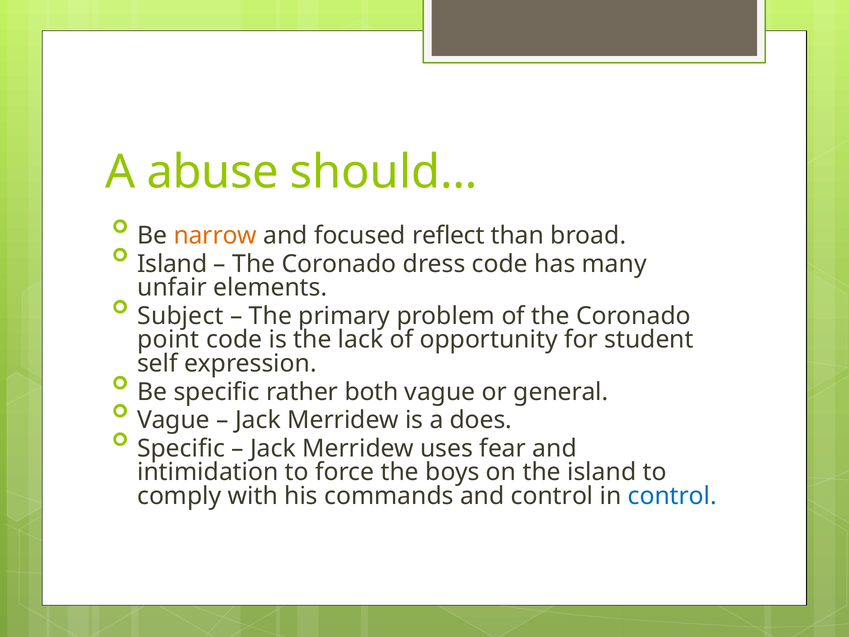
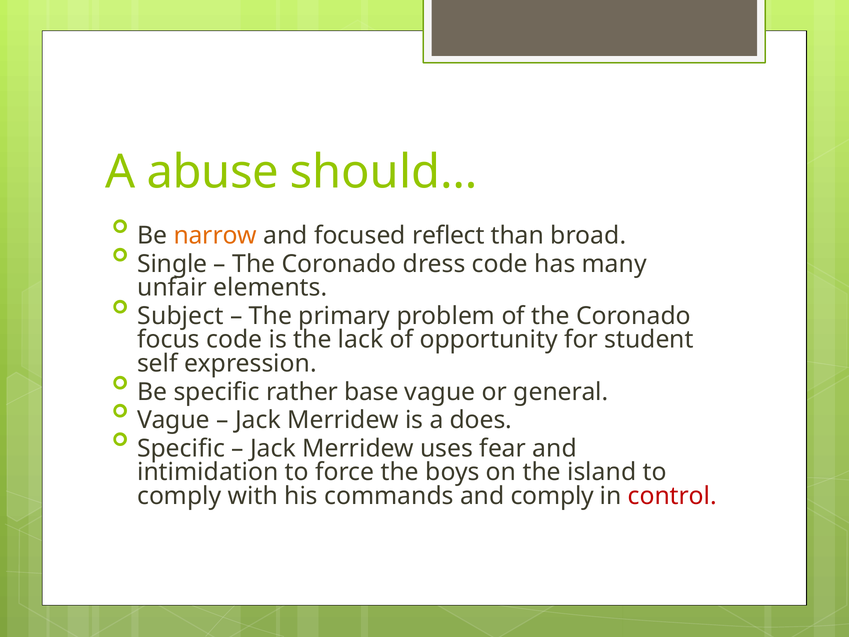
Island at (172, 264): Island -> Single
point: point -> focus
both: both -> base
and control: control -> comply
control at (672, 496) colour: blue -> red
